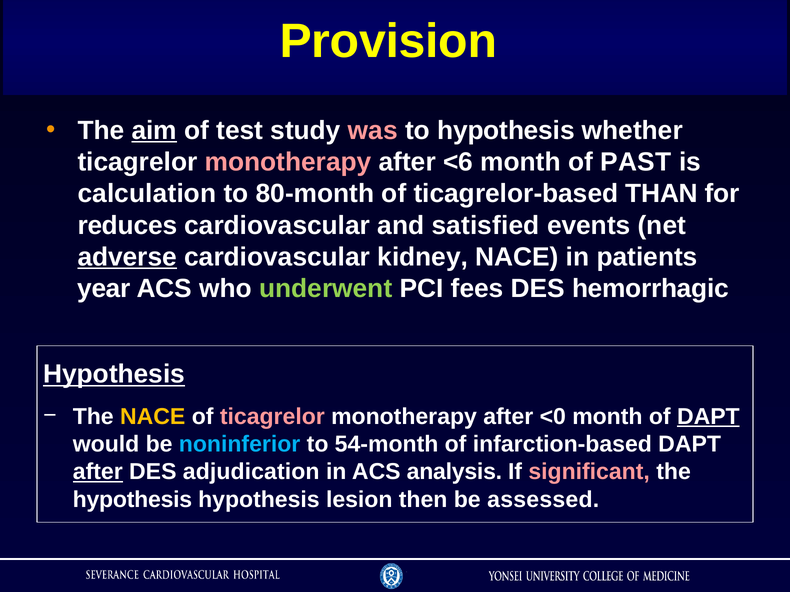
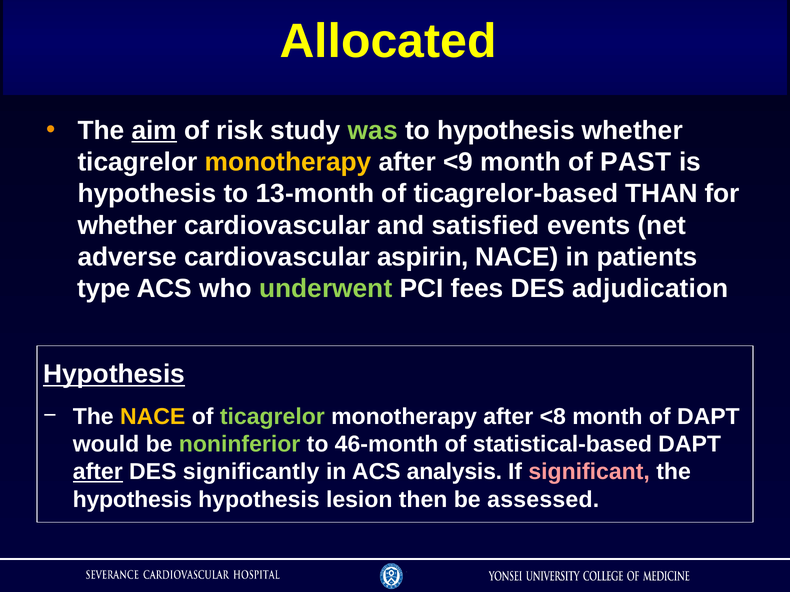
Provision: Provision -> Allocated
test: test -> risk
was colour: pink -> light green
monotherapy at (288, 162) colour: pink -> yellow
<6: <6 -> <9
calculation at (147, 194): calculation -> hypothesis
80-month: 80-month -> 13-month
reduces at (127, 226): reduces -> whether
adverse underline: present -> none
kidney: kidney -> aspirin
year: year -> type
hemorrhagic: hemorrhagic -> adjudication
ticagrelor at (272, 417) colour: pink -> light green
<0: <0 -> <8
DAPT at (708, 417) underline: present -> none
noninferior colour: light blue -> light green
54-month: 54-month -> 46-month
infarction-based: infarction-based -> statistical-based
adjudication: adjudication -> significantly
